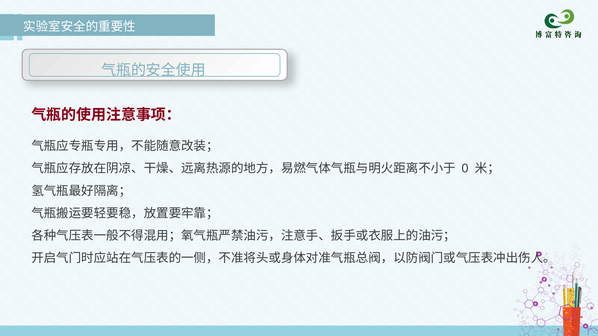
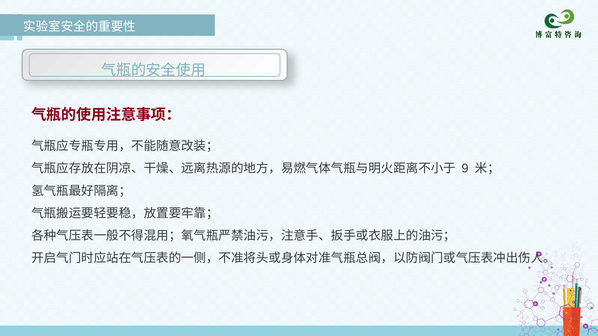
0: 0 -> 9
